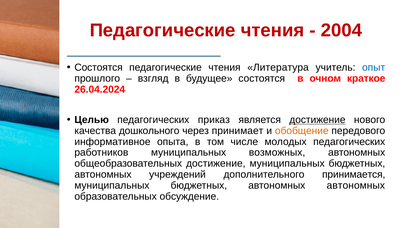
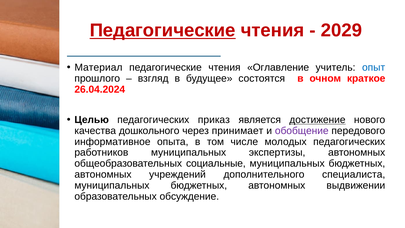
Педагогические at (163, 31) underline: none -> present
2004: 2004 -> 2029
Состоятся at (99, 68): Состоятся -> Материал
Литература: Литература -> Оглавление
обобщение colour: orange -> purple
возможных: возможных -> экспертизы
общеобразовательных достижение: достижение -> социальные
принимается: принимается -> специалиста
автономных автономных: автономных -> выдвижении
